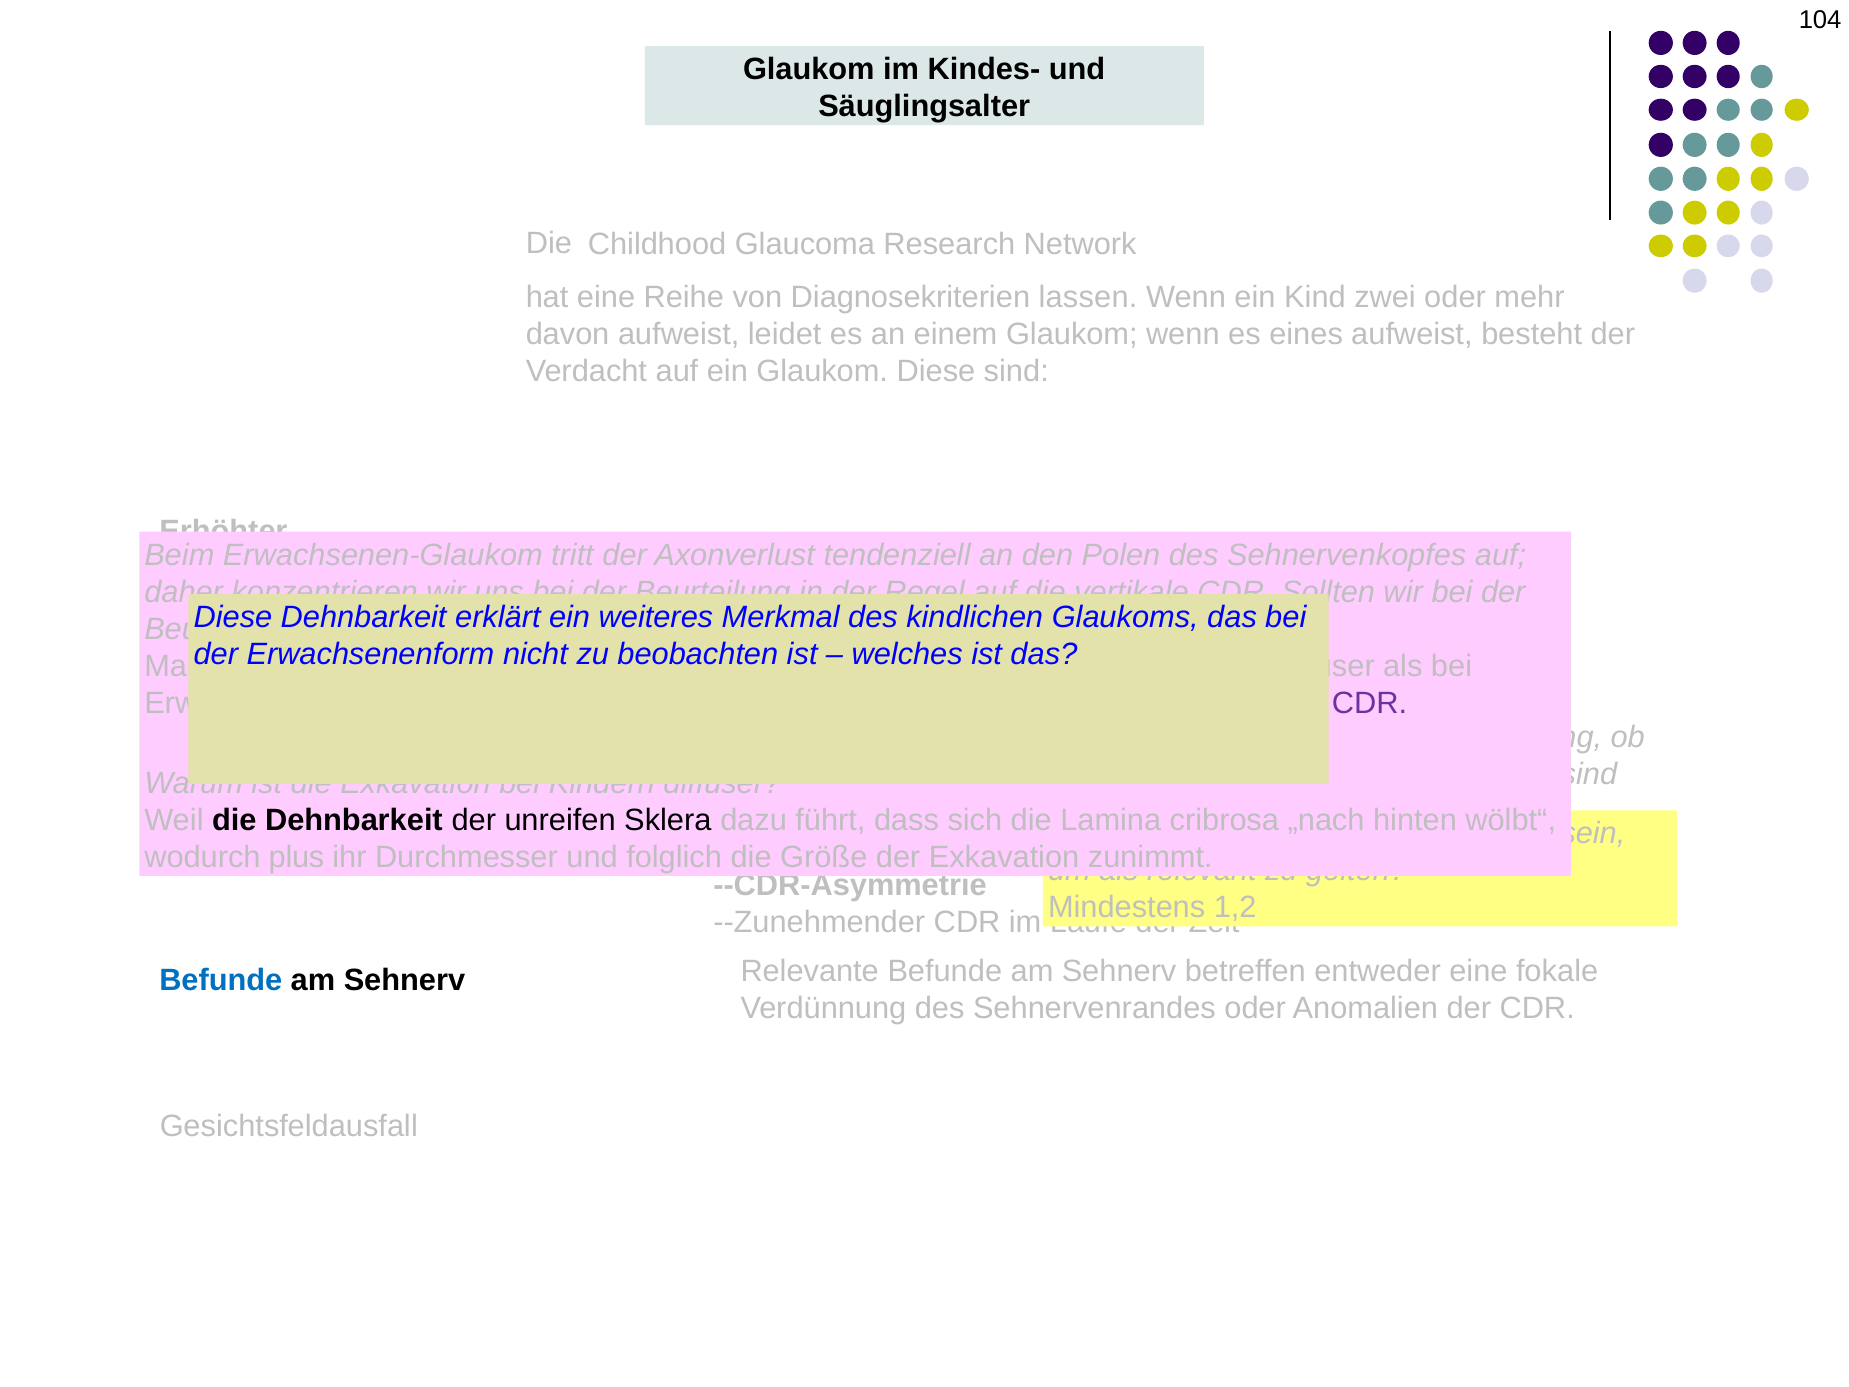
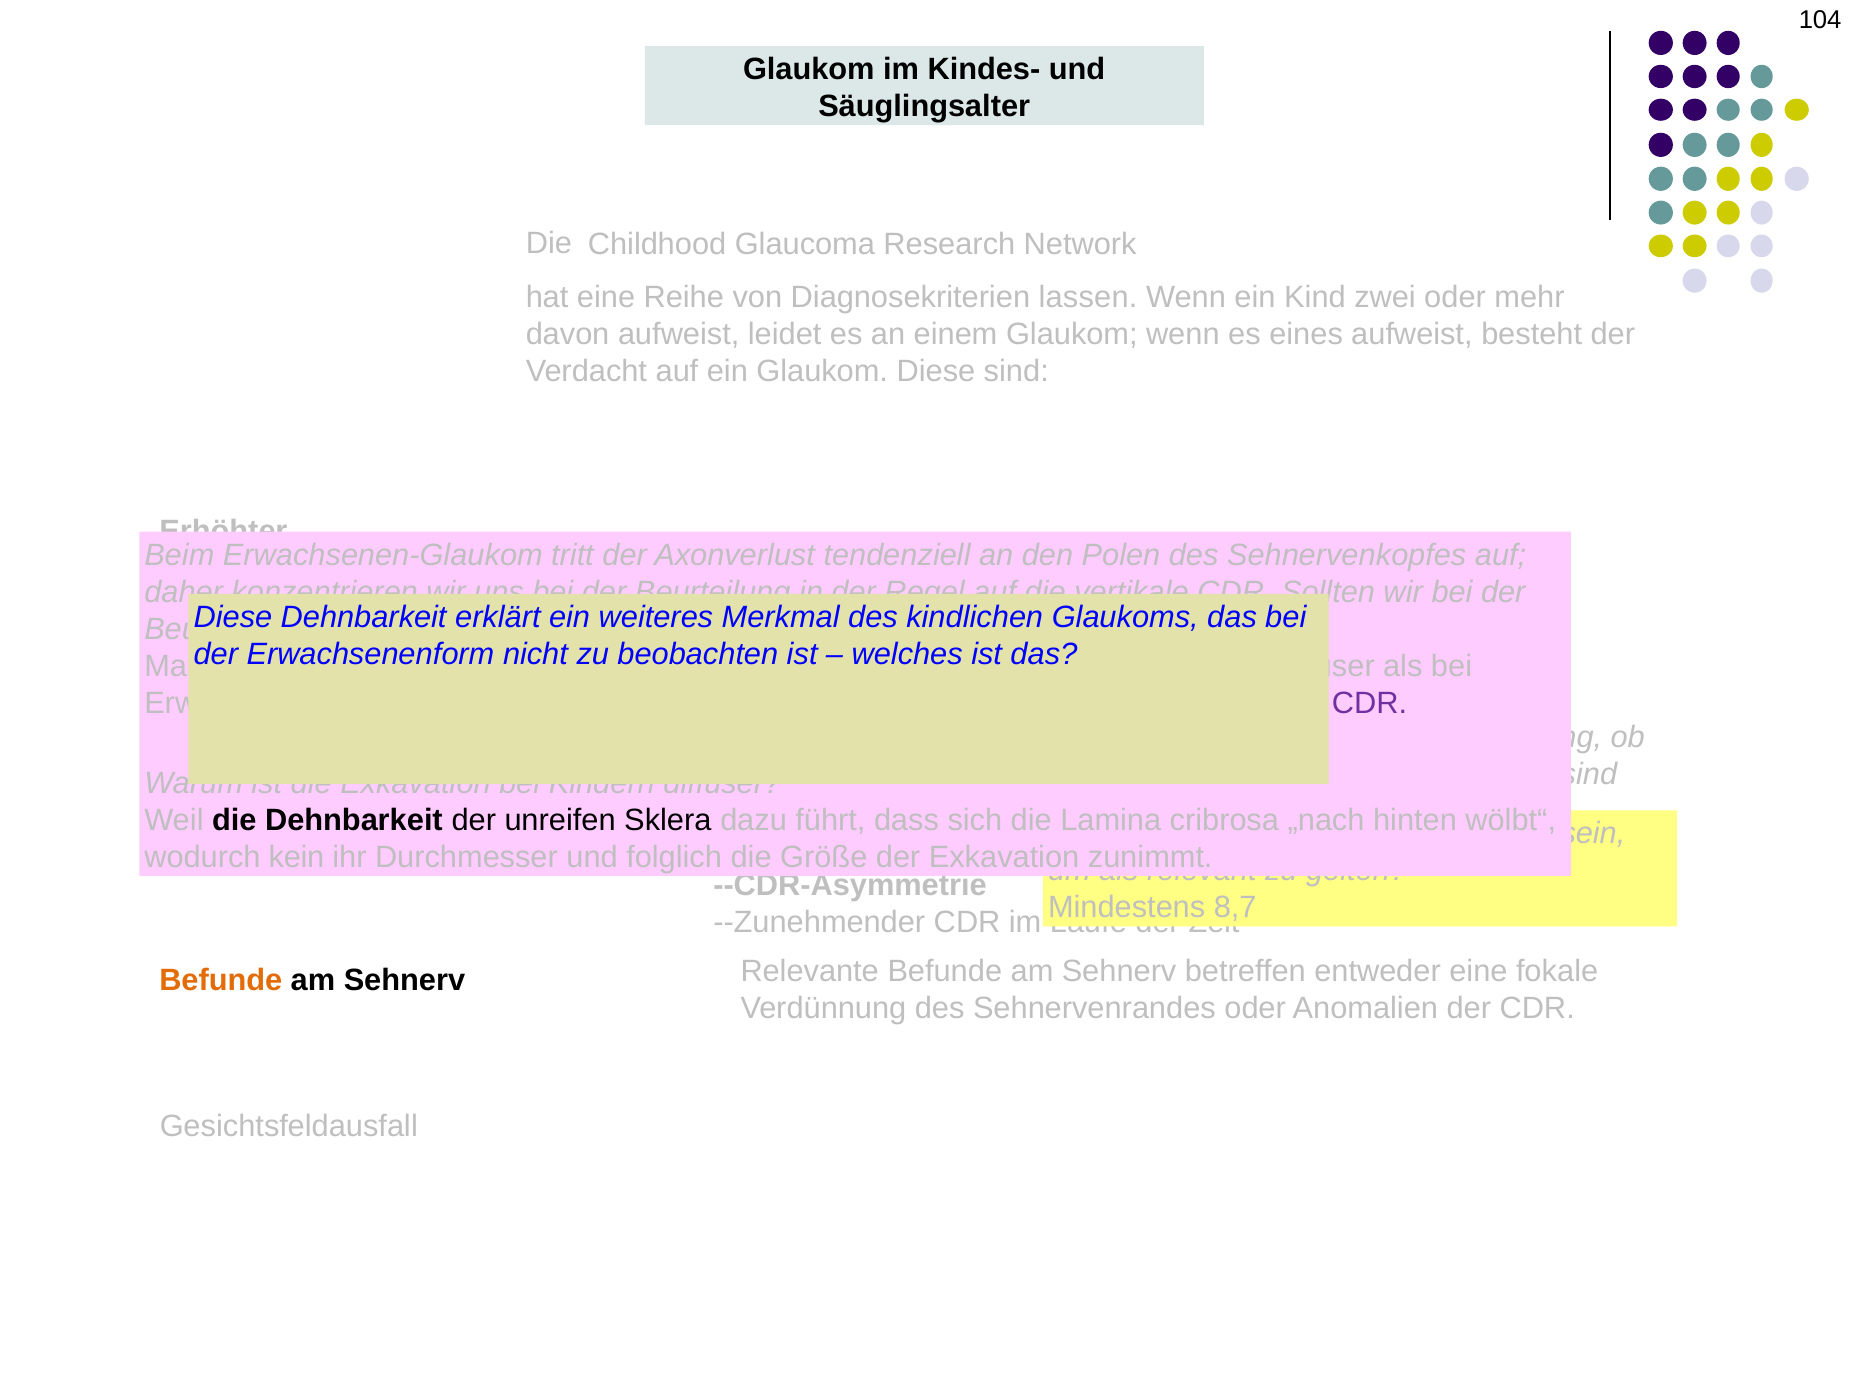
plus: plus -> kein
1,2: 1,2 -> 8,7
Befunde at (221, 980) colour: blue -> orange
